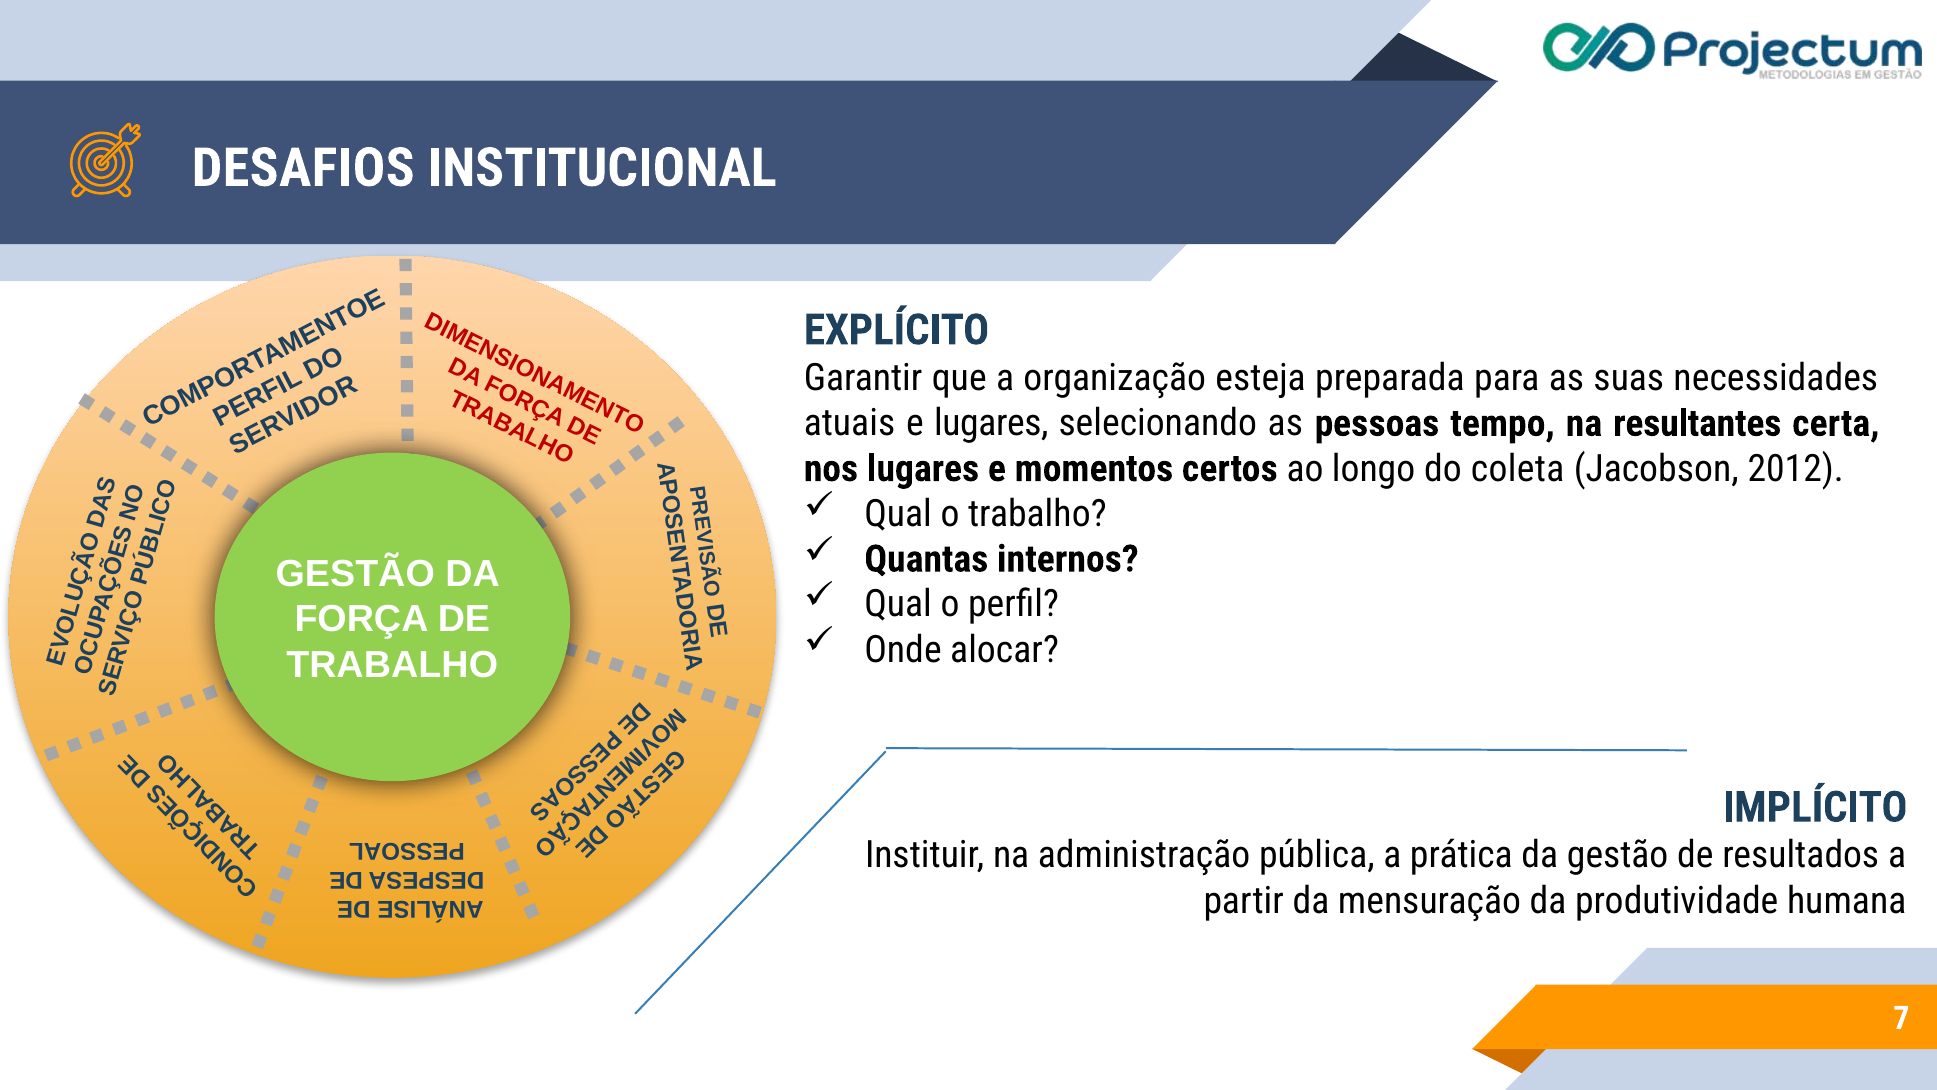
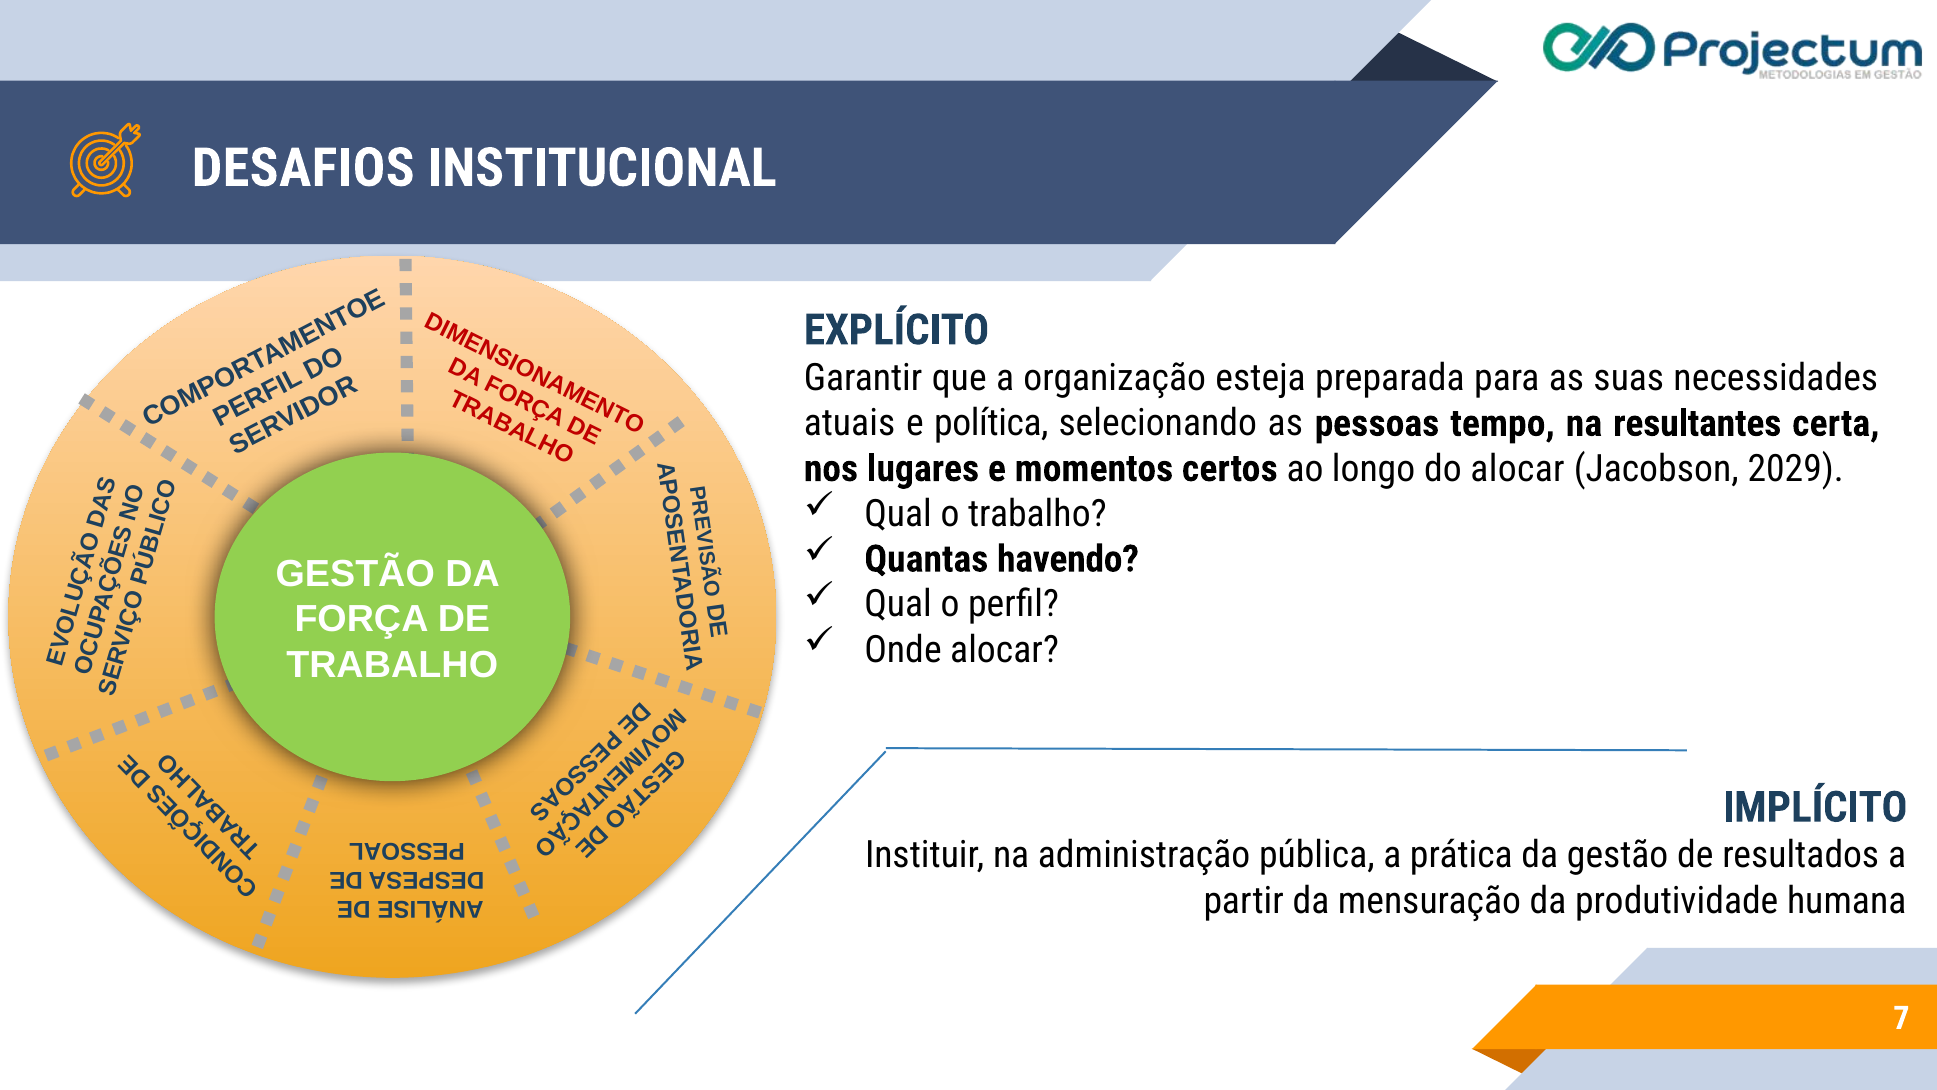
e lugares: lugares -> política
do coleta: coleta -> alocar
2012: 2012 -> 2029
internos: internos -> havendo
